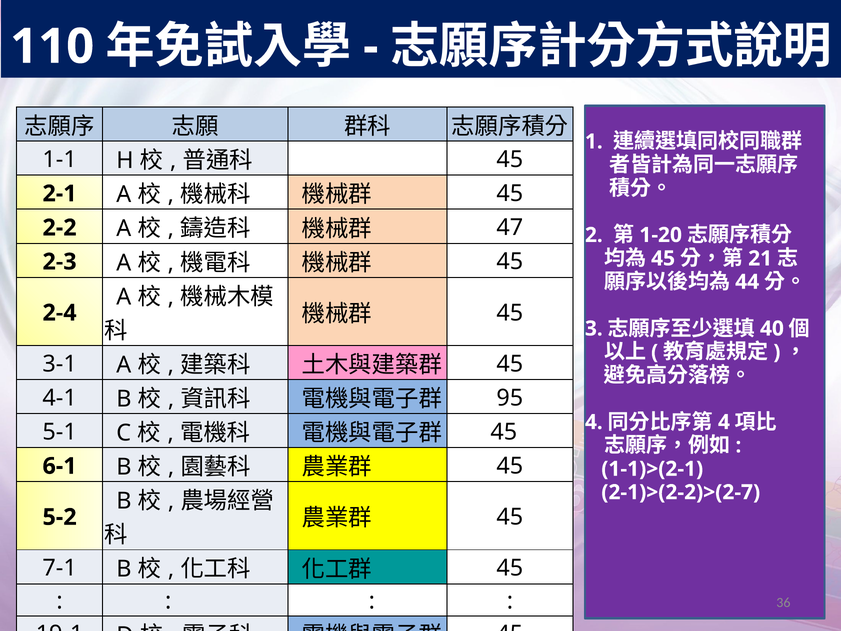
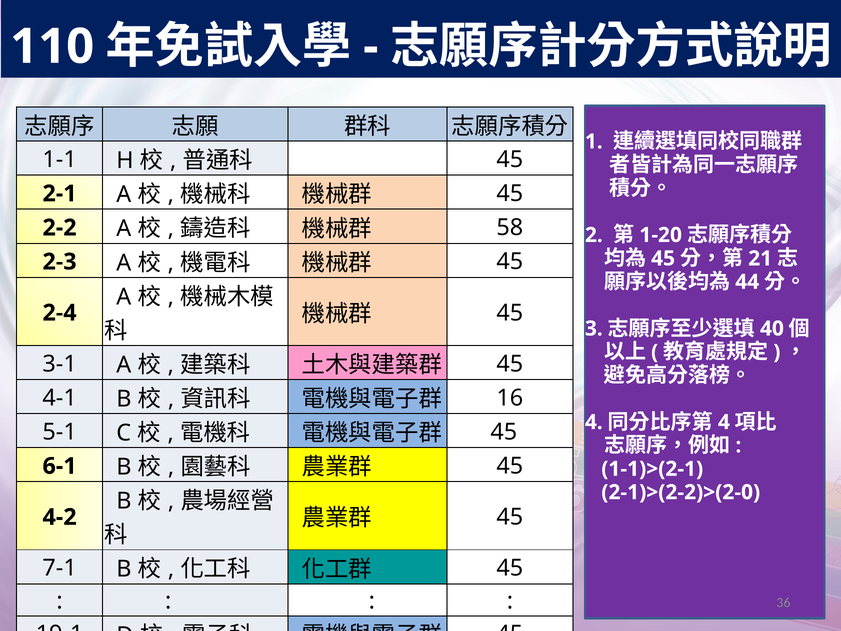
47: 47 -> 58
95: 95 -> 16
2-1)>(2-2)>(2-7: 2-1)>(2-2)>(2-7 -> 2-1)>(2-2)>(2-0
5-2: 5-2 -> 4-2
